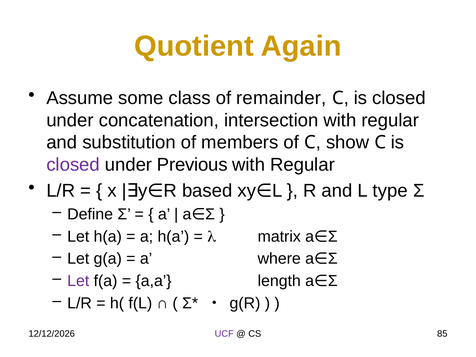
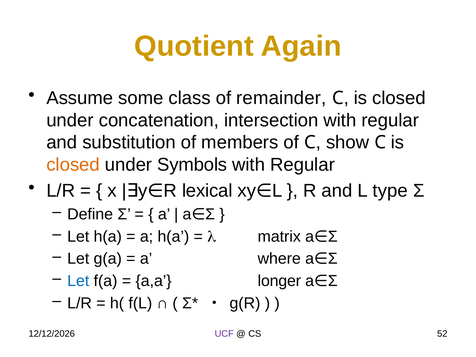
closed at (73, 165) colour: purple -> orange
Previous: Previous -> Symbols
based: based -> lexical
Let at (78, 281) colour: purple -> blue
length: length -> longer
85: 85 -> 52
